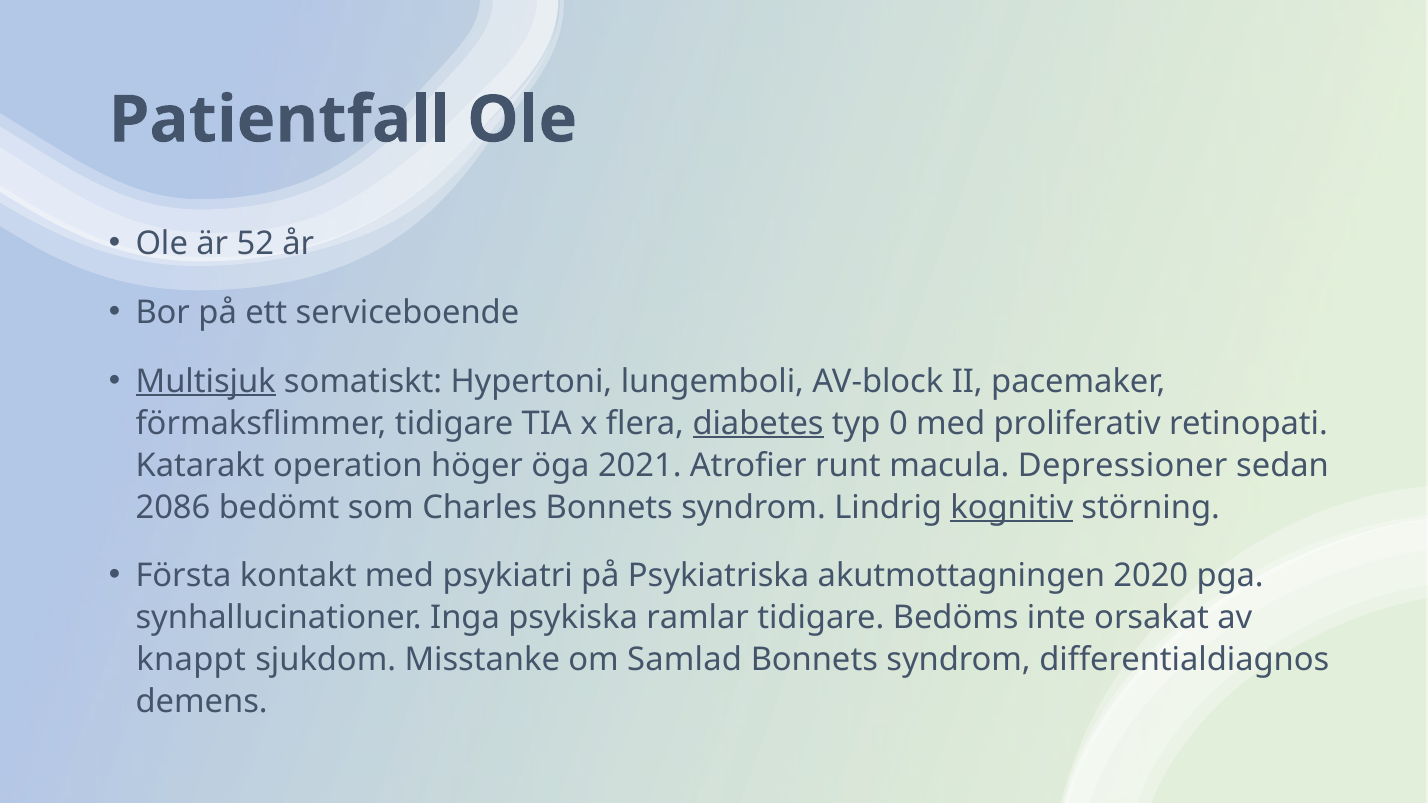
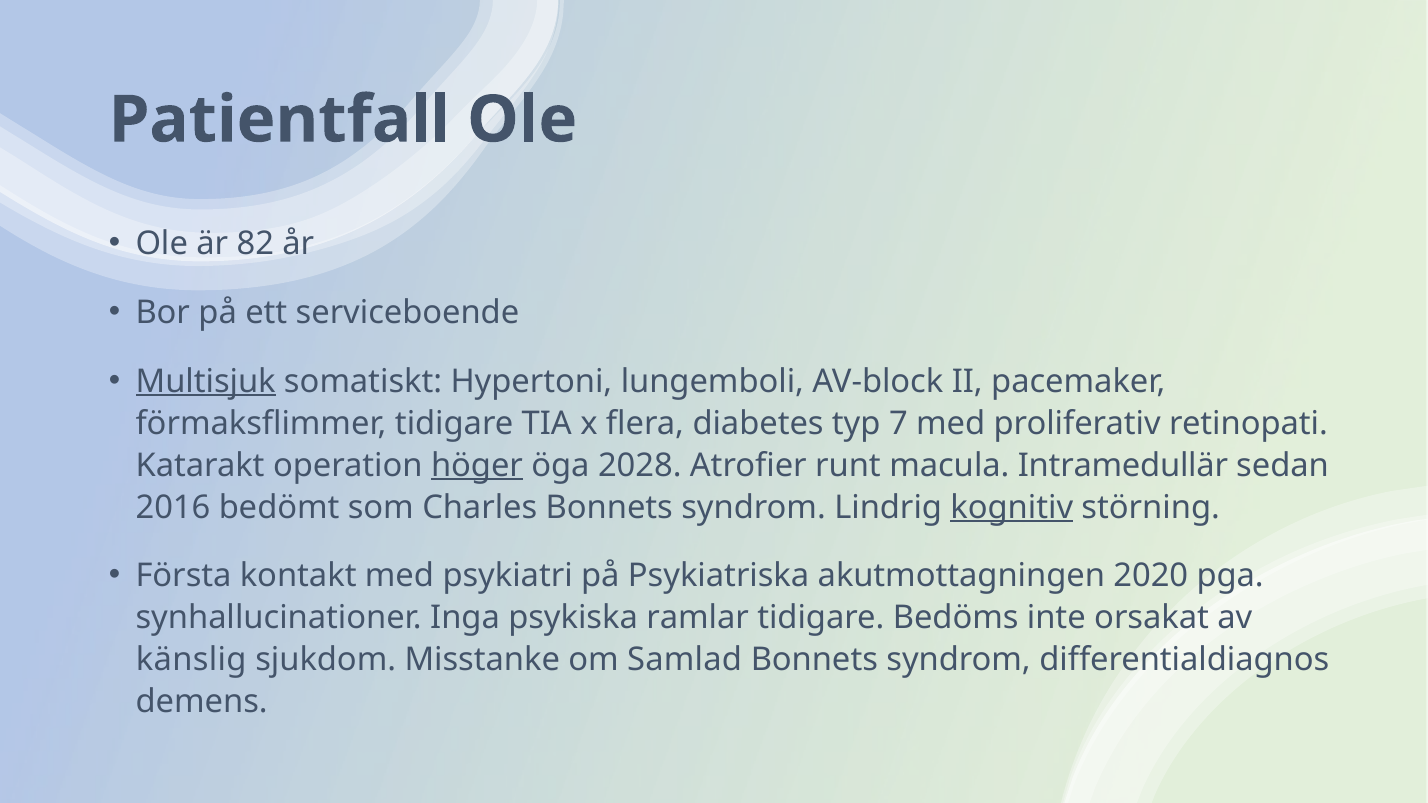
52: 52 -> 82
diabetes underline: present -> none
0: 0 -> 7
höger underline: none -> present
2021: 2021 -> 2028
Depressioner: Depressioner -> Intramedullär
2086: 2086 -> 2016
knappt: knappt -> känslig
